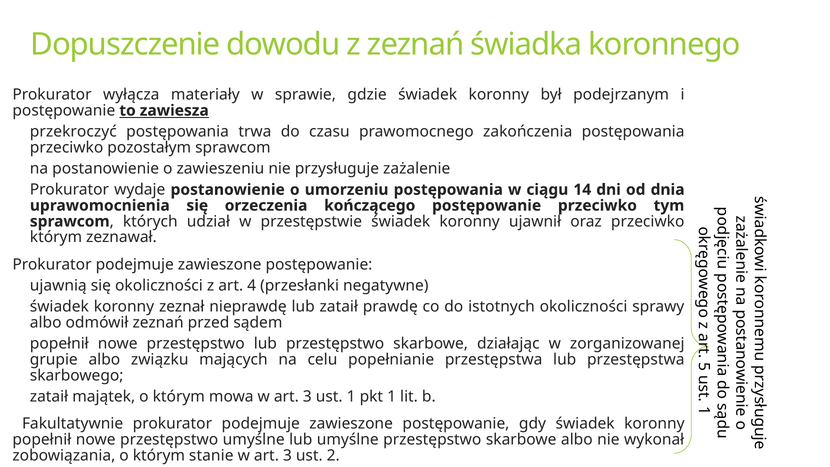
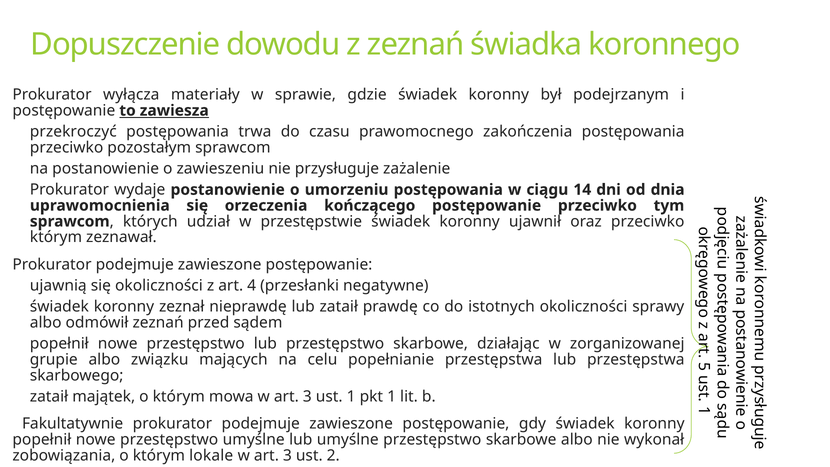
stanie: stanie -> lokale
